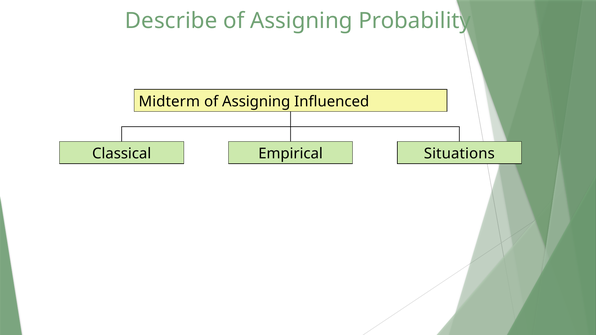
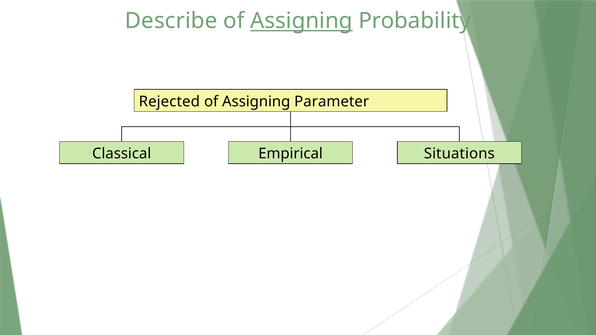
Assigning at (301, 21) underline: none -> present
Midterm: Midterm -> Rejected
Influenced: Influenced -> Parameter
